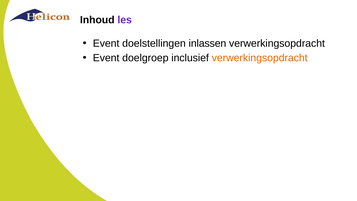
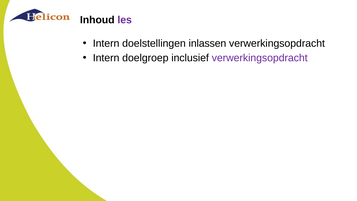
Event at (106, 43): Event -> Intern
Event at (106, 58): Event -> Intern
verwerkingsopdracht at (260, 58) colour: orange -> purple
